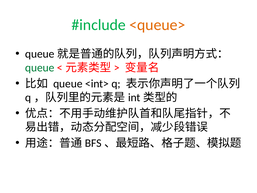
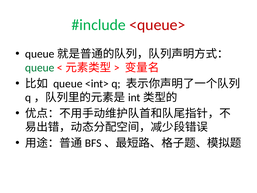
<queue> colour: orange -> red
